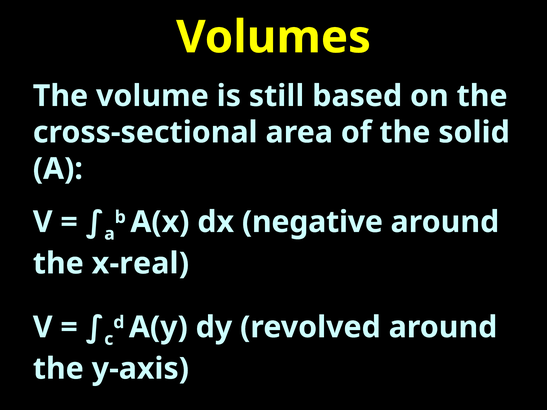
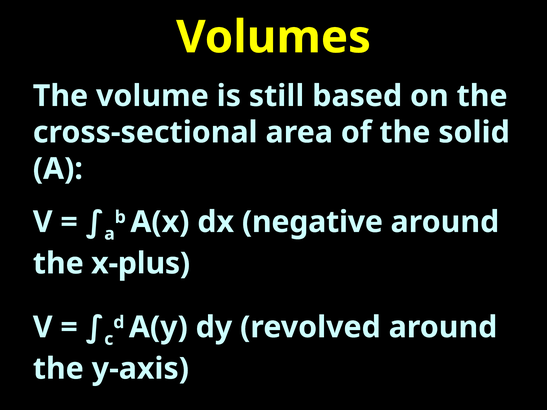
x-real: x-real -> x-plus
